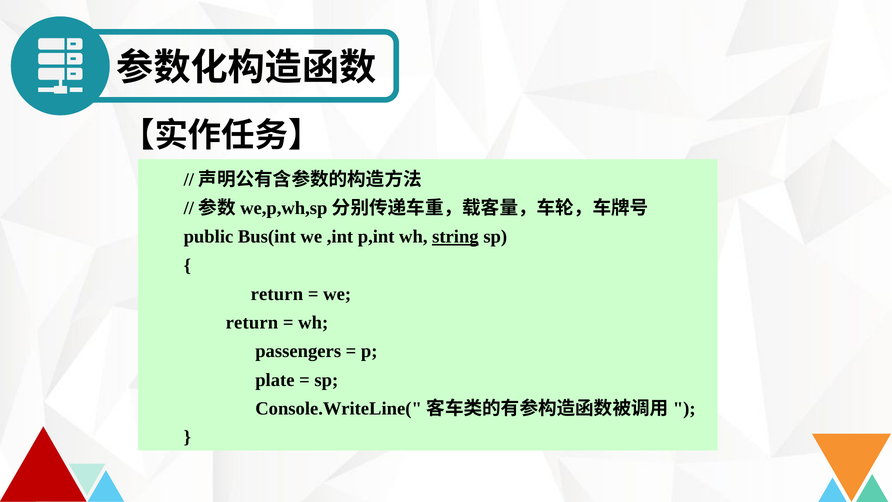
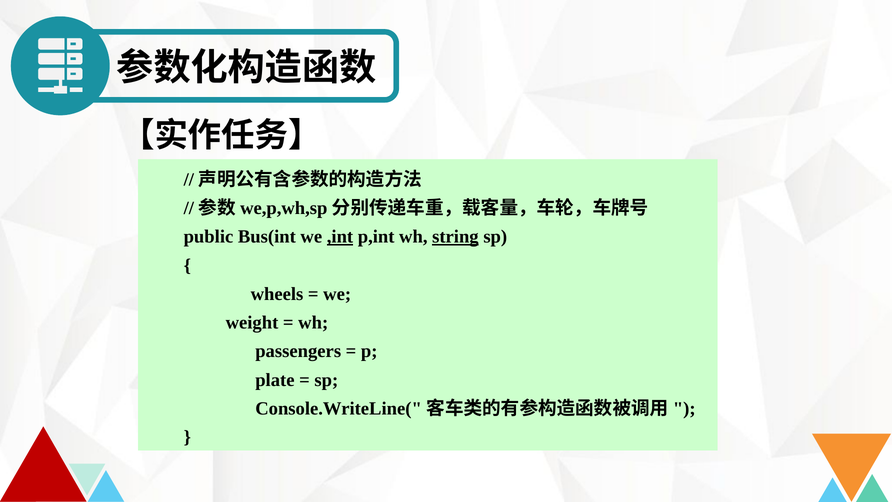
,int underline: none -> present
return at (277, 294): return -> wheels
return at (252, 323): return -> weight
